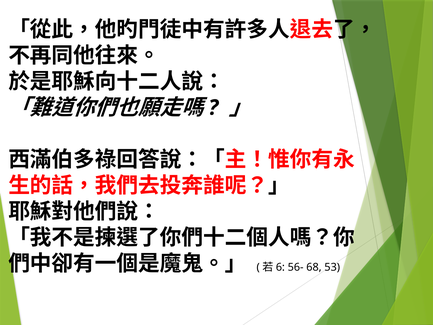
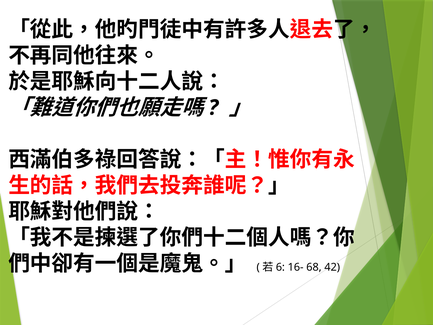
56-: 56- -> 16-
53: 53 -> 42
